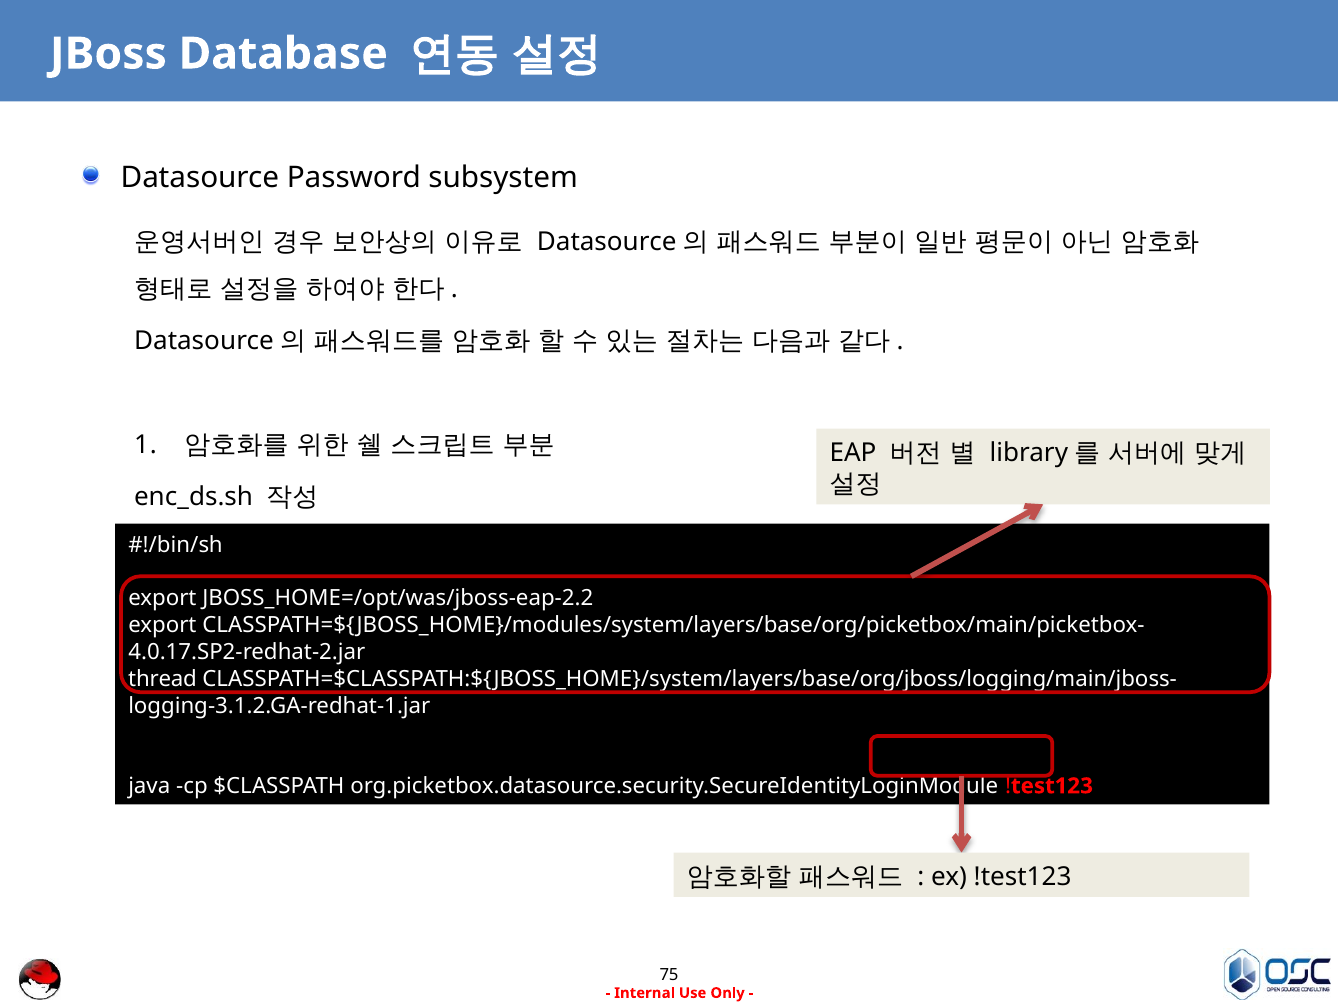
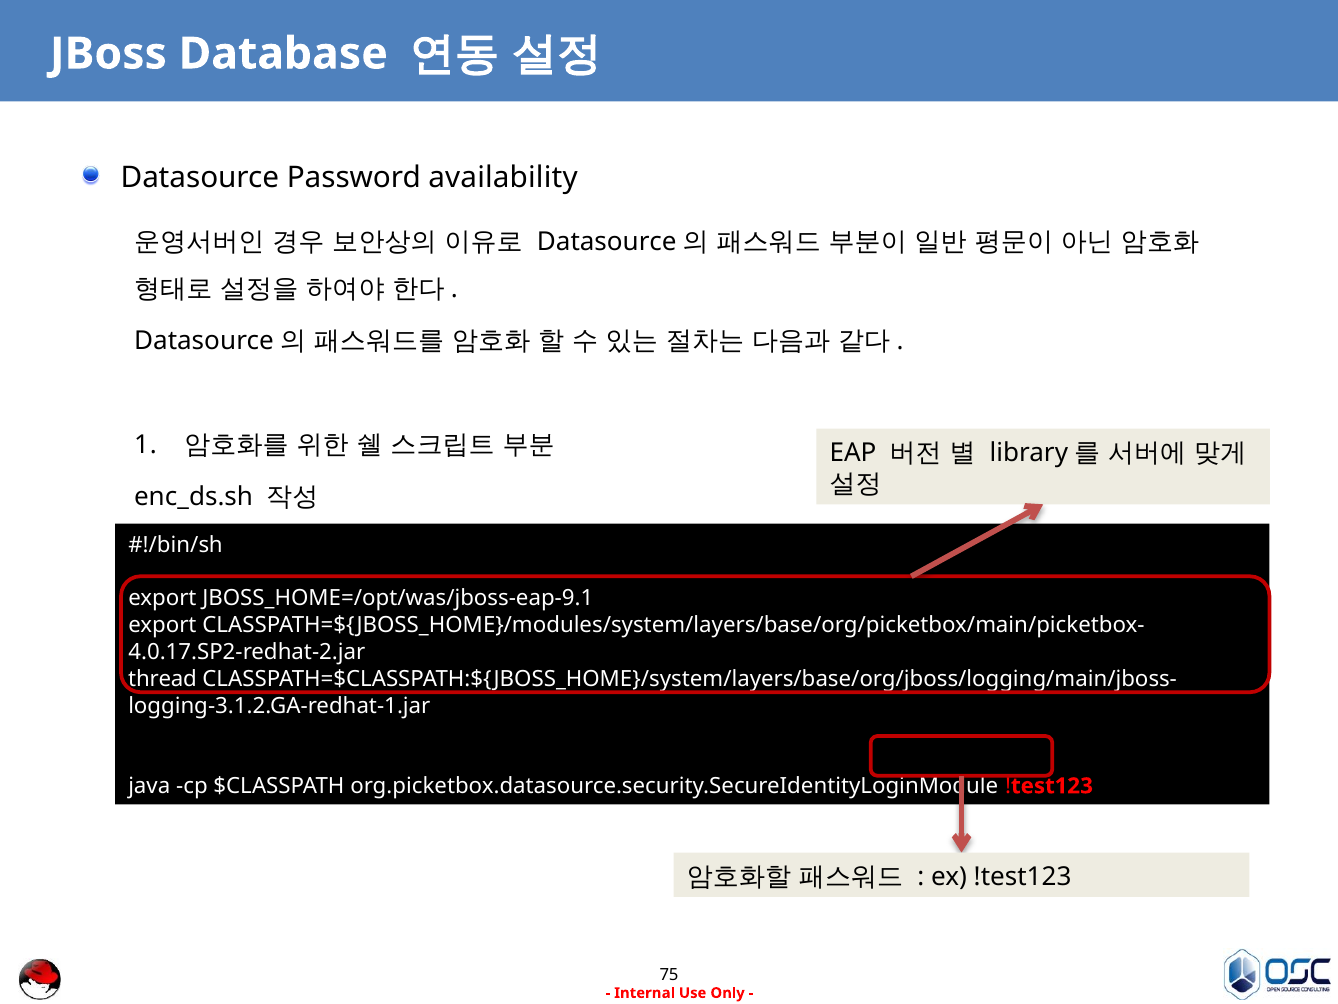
subsystem: subsystem -> availability
JBOSS_HOME=/opt/was/jboss-eap-2.2: JBOSS_HOME=/opt/was/jboss-eap-2.2 -> JBOSS_HOME=/opt/was/jboss-eap-9.1
